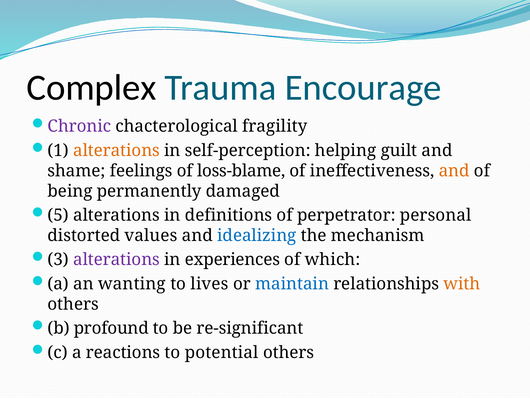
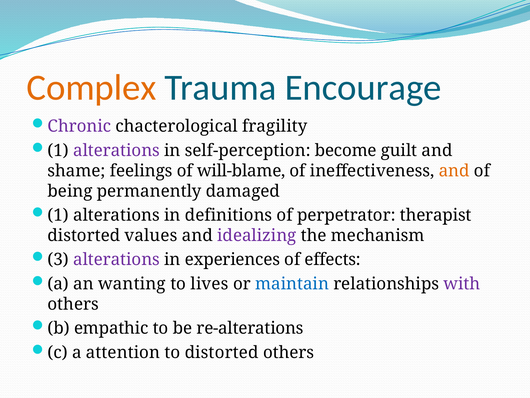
Complex colour: black -> orange
alterations at (117, 150) colour: orange -> purple
helping: helping -> become
loss-blame: loss-blame -> will-blame
5 at (58, 215): 5 -> 1
personal: personal -> therapist
idealizing colour: blue -> purple
which: which -> effects
with colour: orange -> purple
profound: profound -> empathic
re-significant: re-significant -> re-alterations
reactions: reactions -> attention
to potential: potential -> distorted
